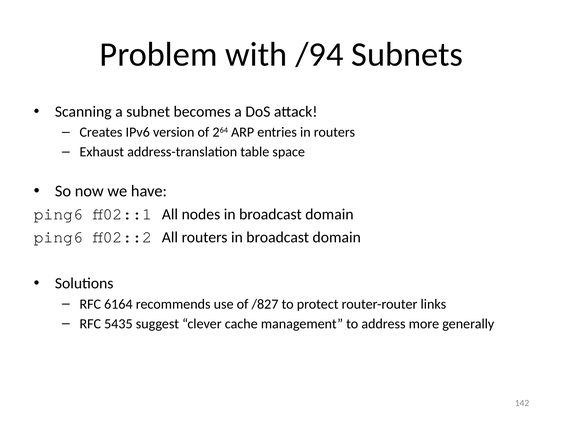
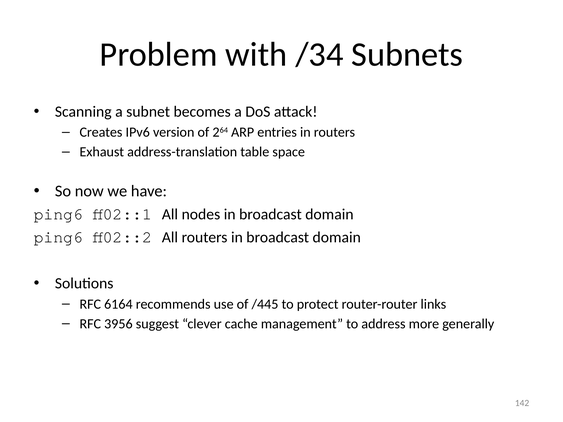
/94: /94 -> /34
/827: /827 -> /445
5435: 5435 -> 3956
